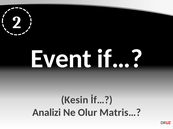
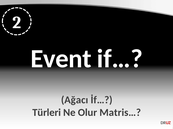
Kesin: Kesin -> Ağacı
Analizi: Analizi -> Türleri
